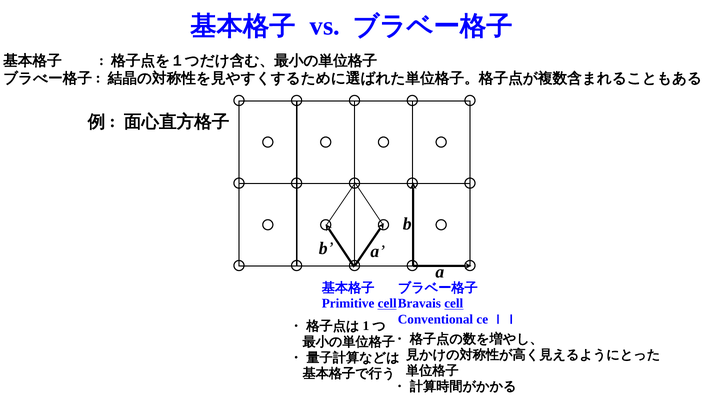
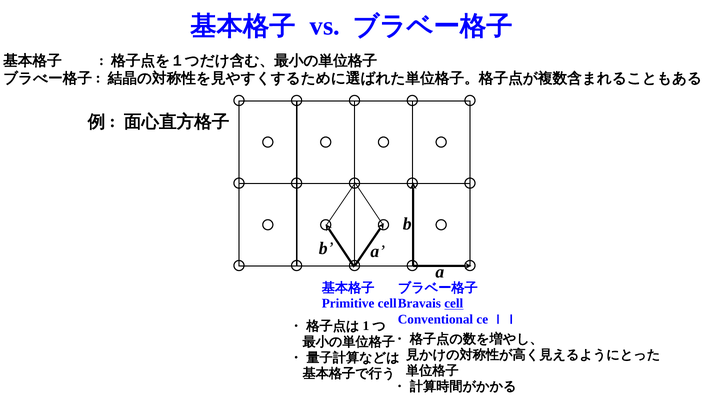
cell at (387, 304) underline: present -> none
